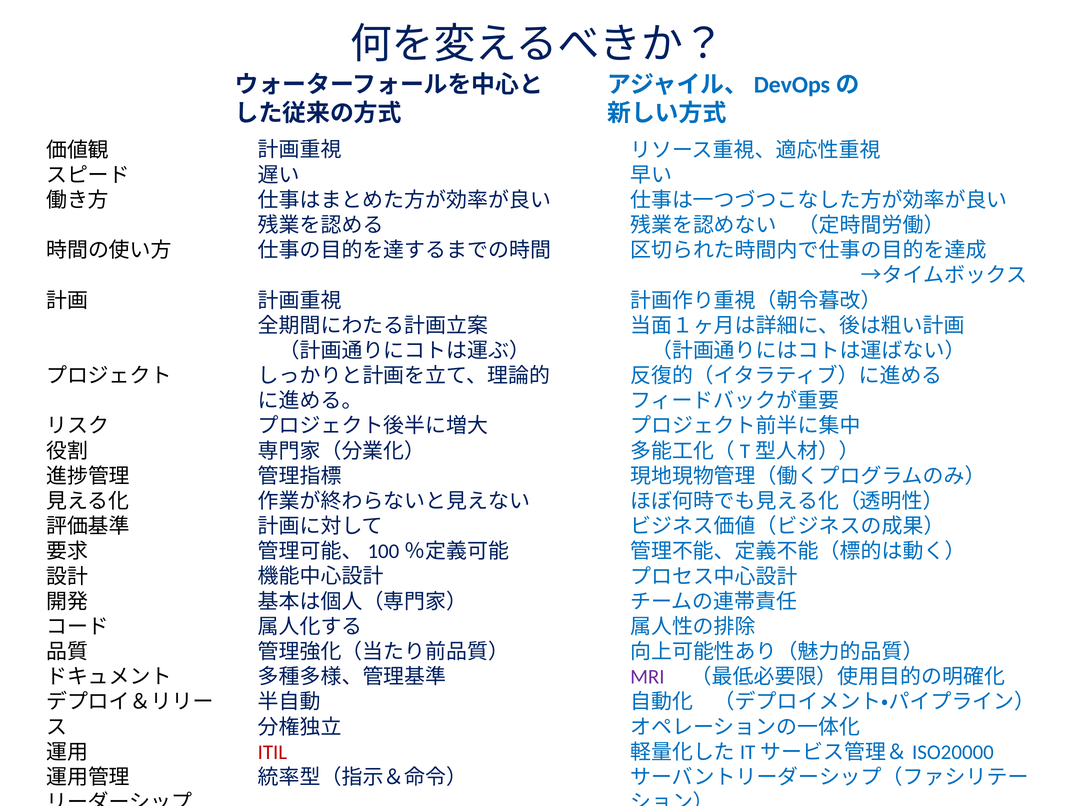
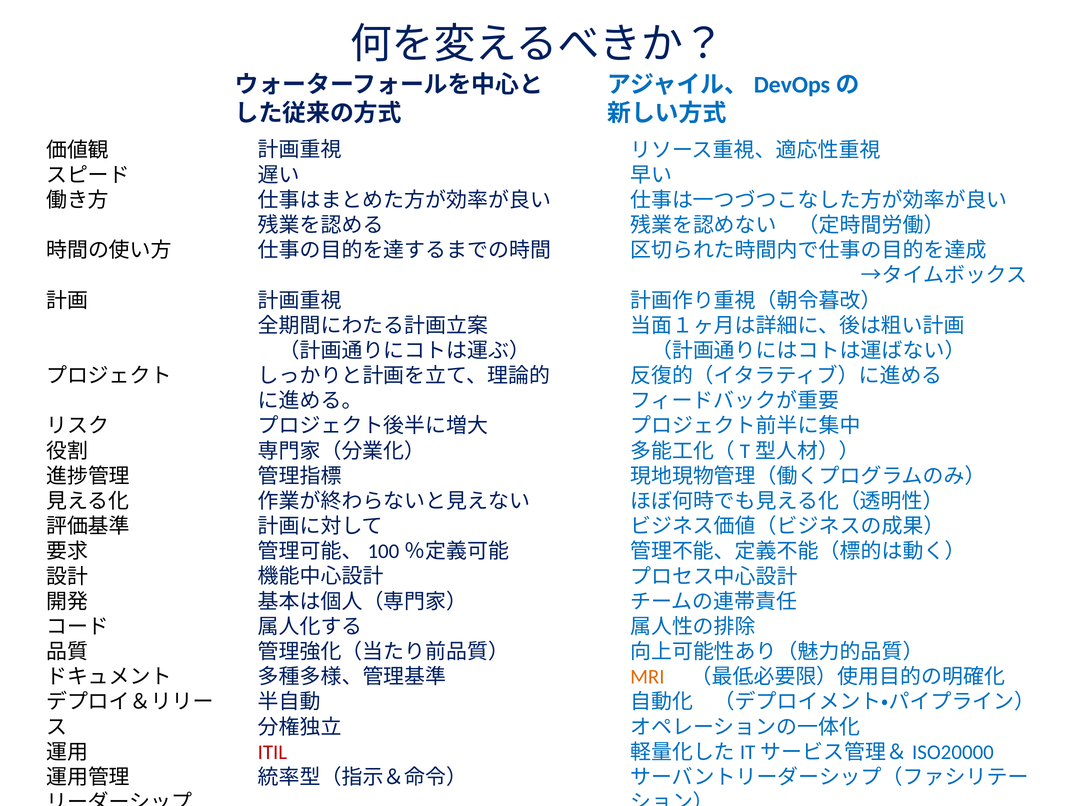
MRI colour: purple -> orange
